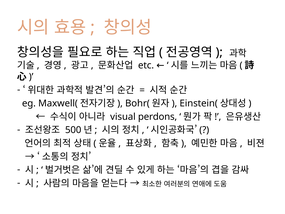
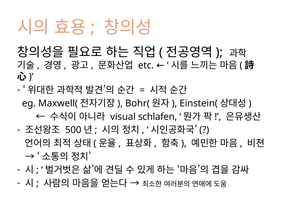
perdons: perdons -> schlafen
